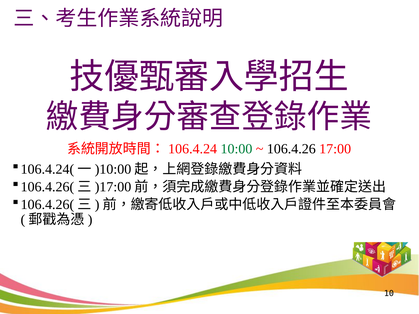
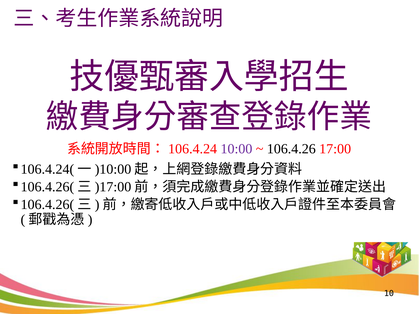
10:00 colour: green -> purple
